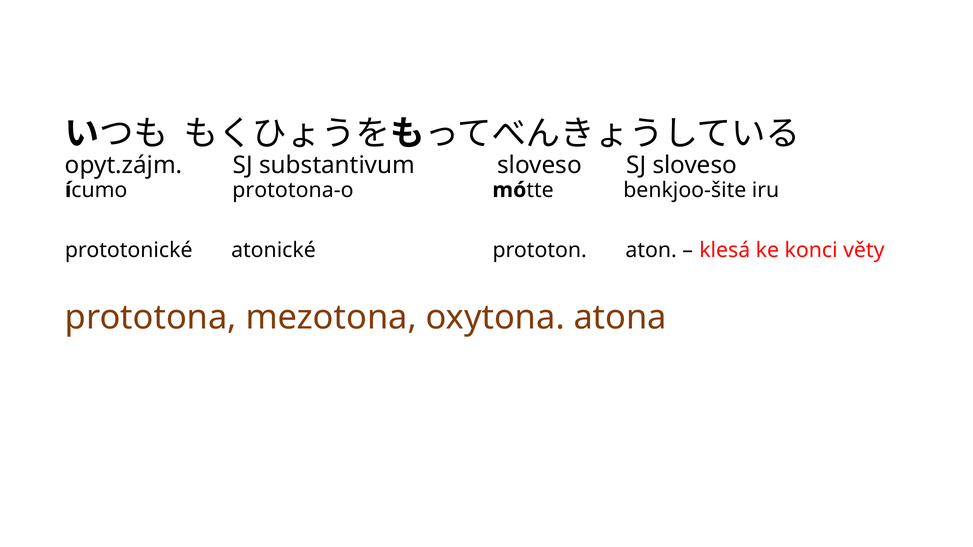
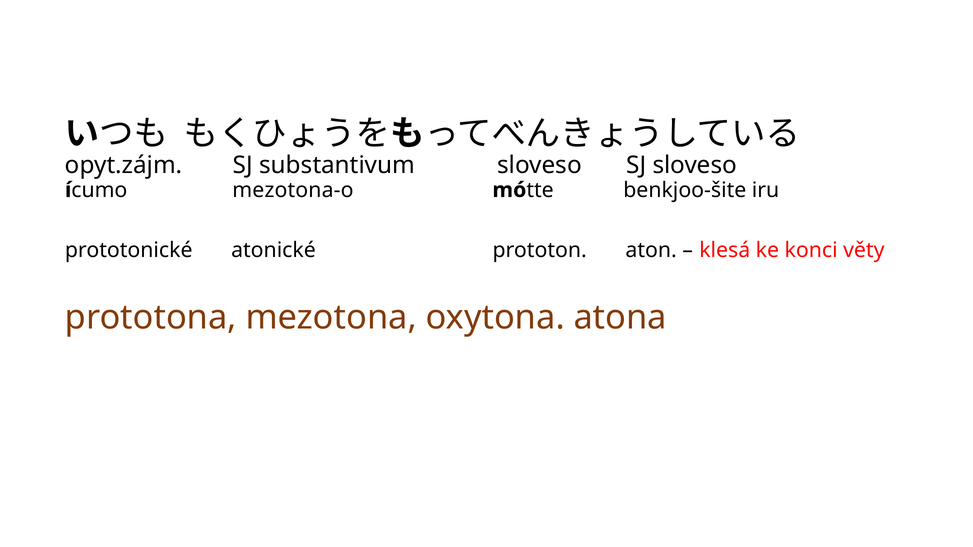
prototona-o: prototona-o -> mezotona-o
